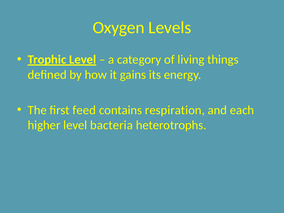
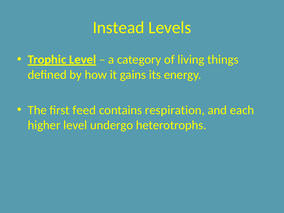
Oxygen: Oxygen -> Instead
bacteria: bacteria -> undergo
